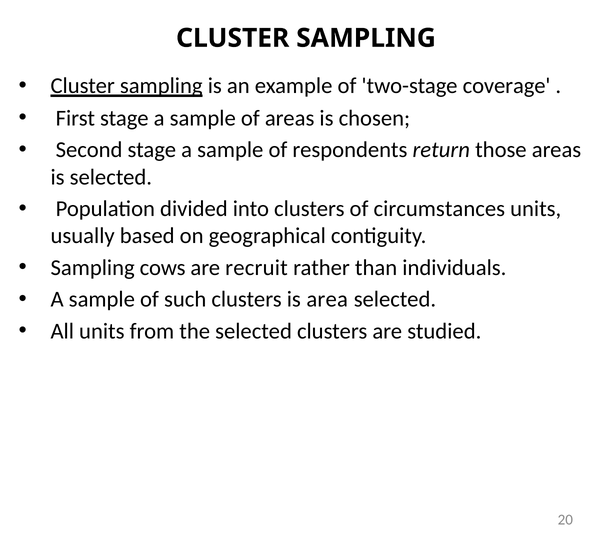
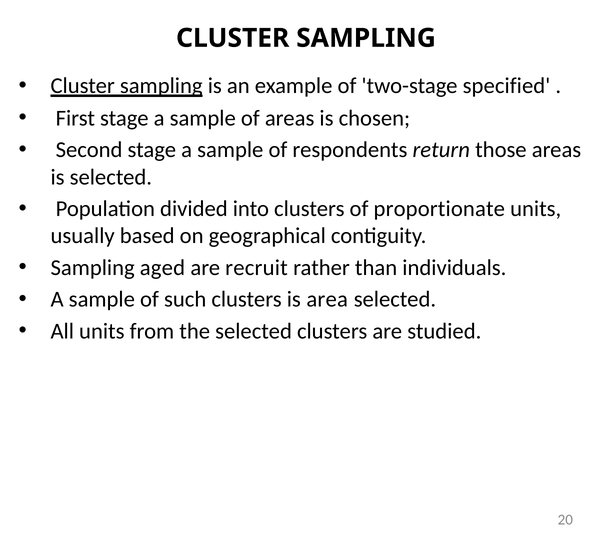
coverage: coverage -> specified
circumstances: circumstances -> proportionate
cows: cows -> aged
